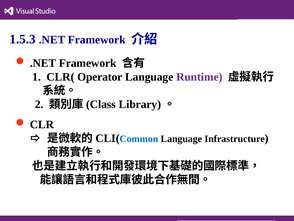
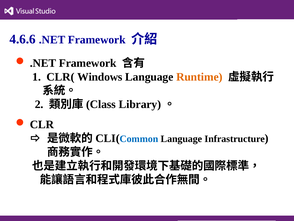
1.5.3: 1.5.3 -> 4.6.6
Operator: Operator -> Windows
Runtime colour: purple -> orange
